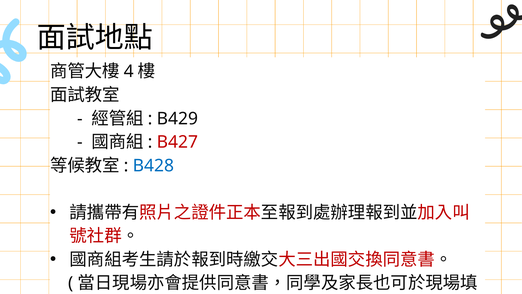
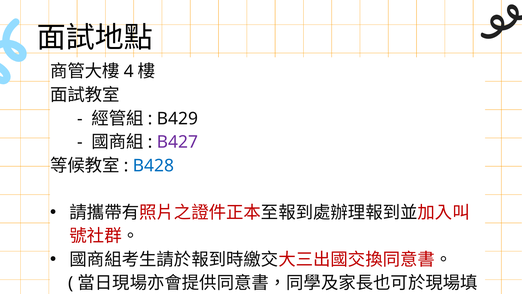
B427 colour: red -> purple
